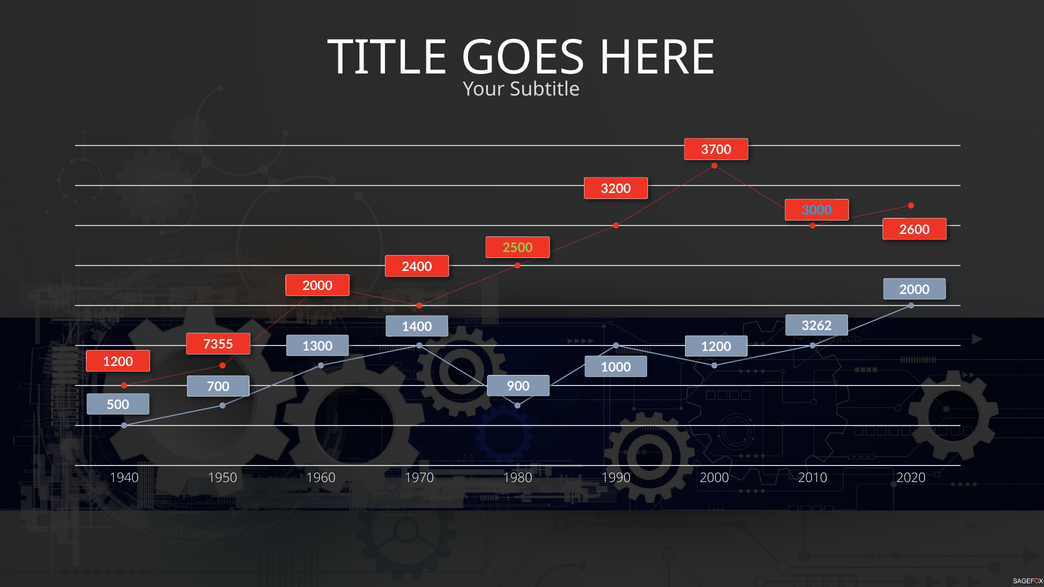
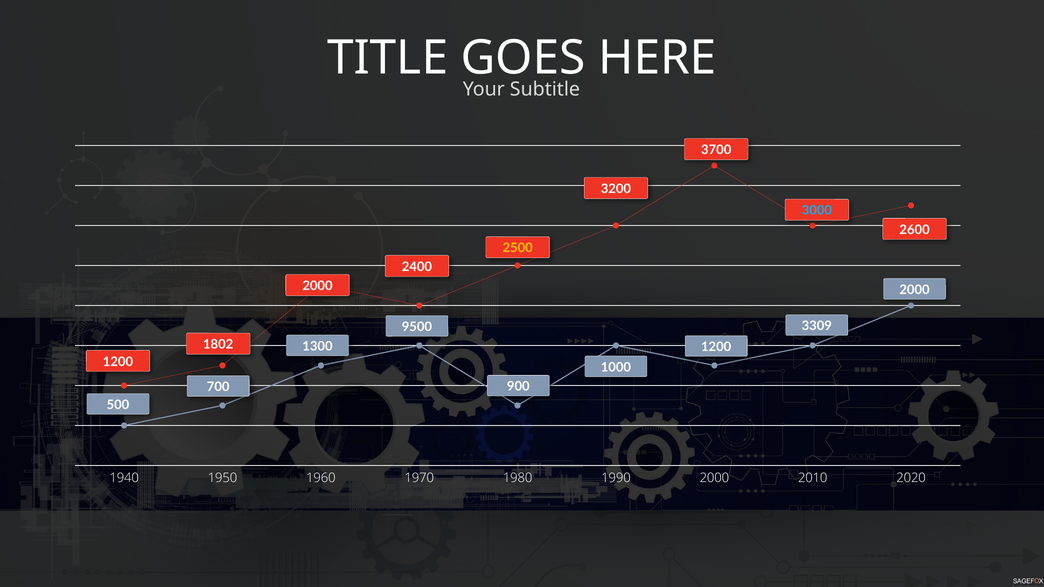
2500 colour: light green -> yellow
3262: 3262 -> 3309
1400: 1400 -> 9500
7355: 7355 -> 1802
